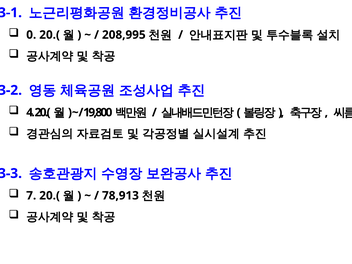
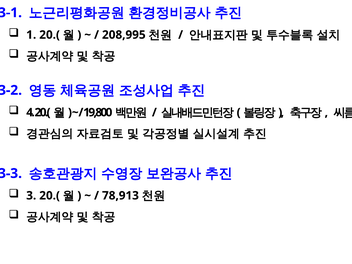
0: 0 -> 1
7: 7 -> 3
